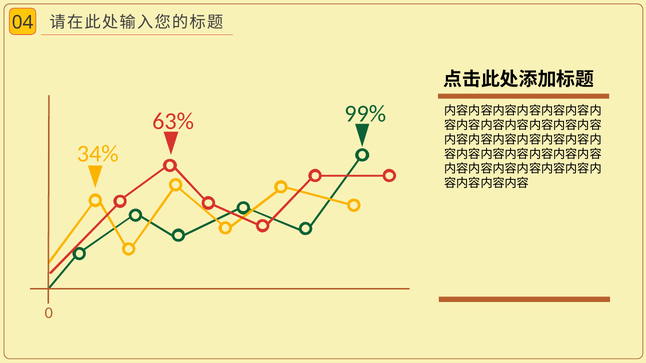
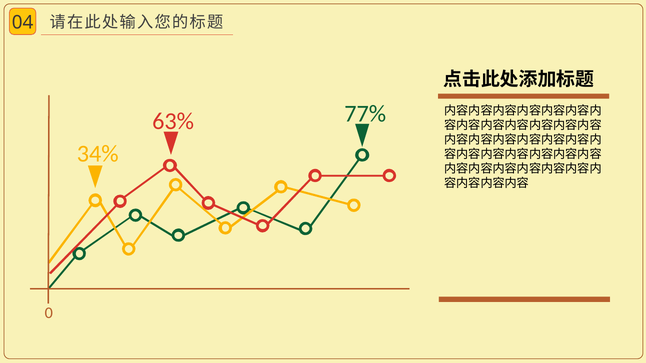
99%: 99% -> 77%
